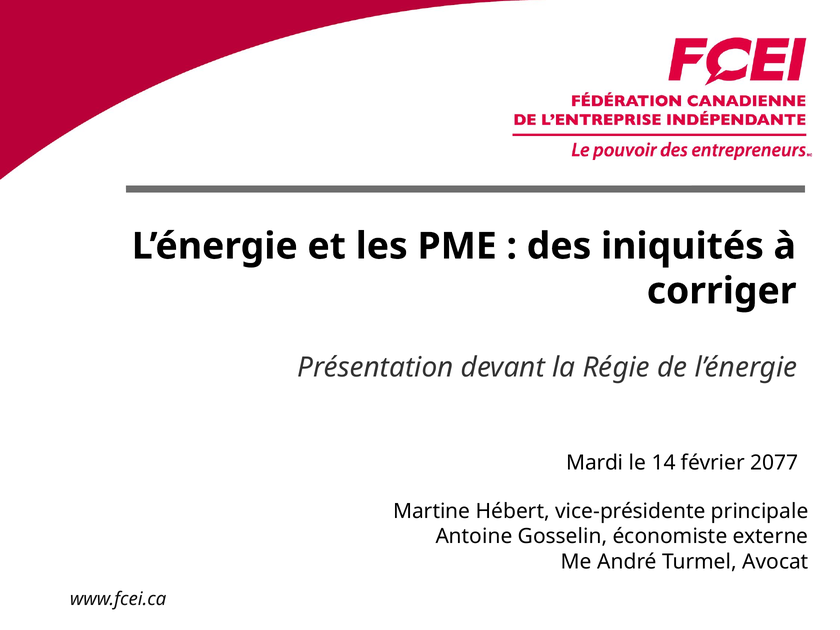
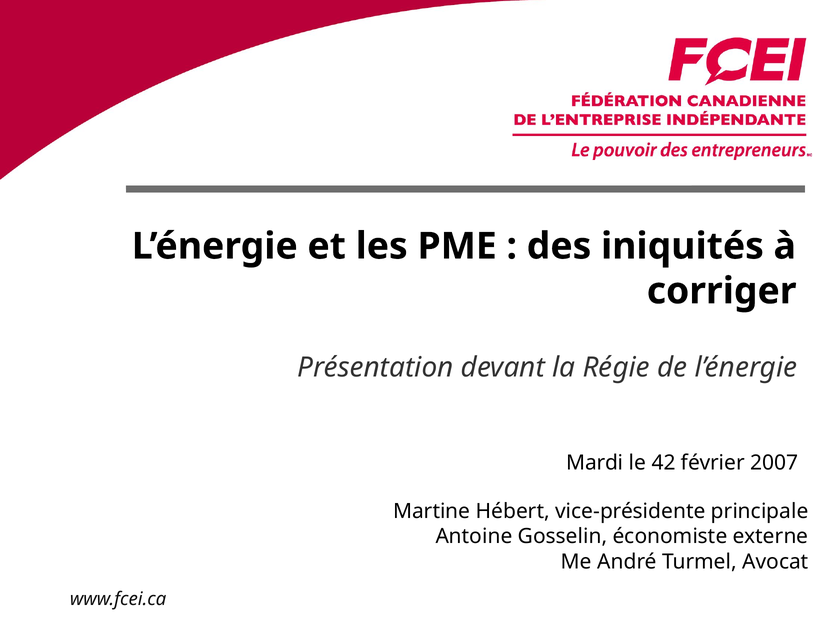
14: 14 -> 42
2077: 2077 -> 2007
